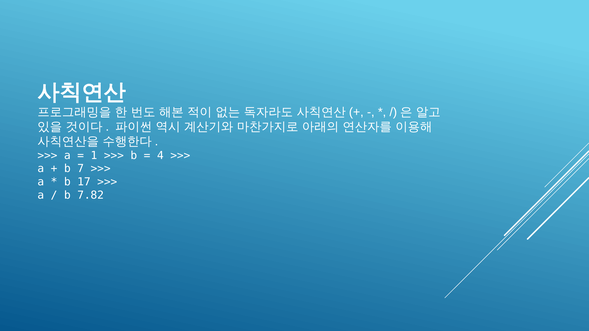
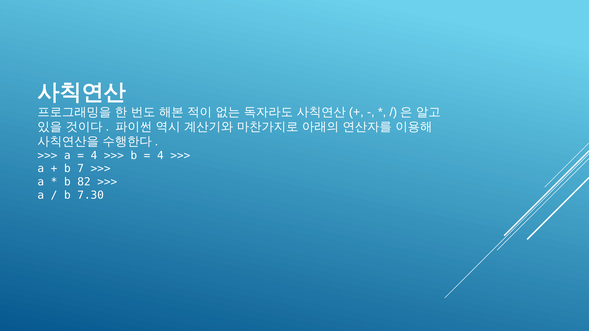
1 at (94, 156): 1 -> 4
17: 17 -> 82
7.82: 7.82 -> 7.30
